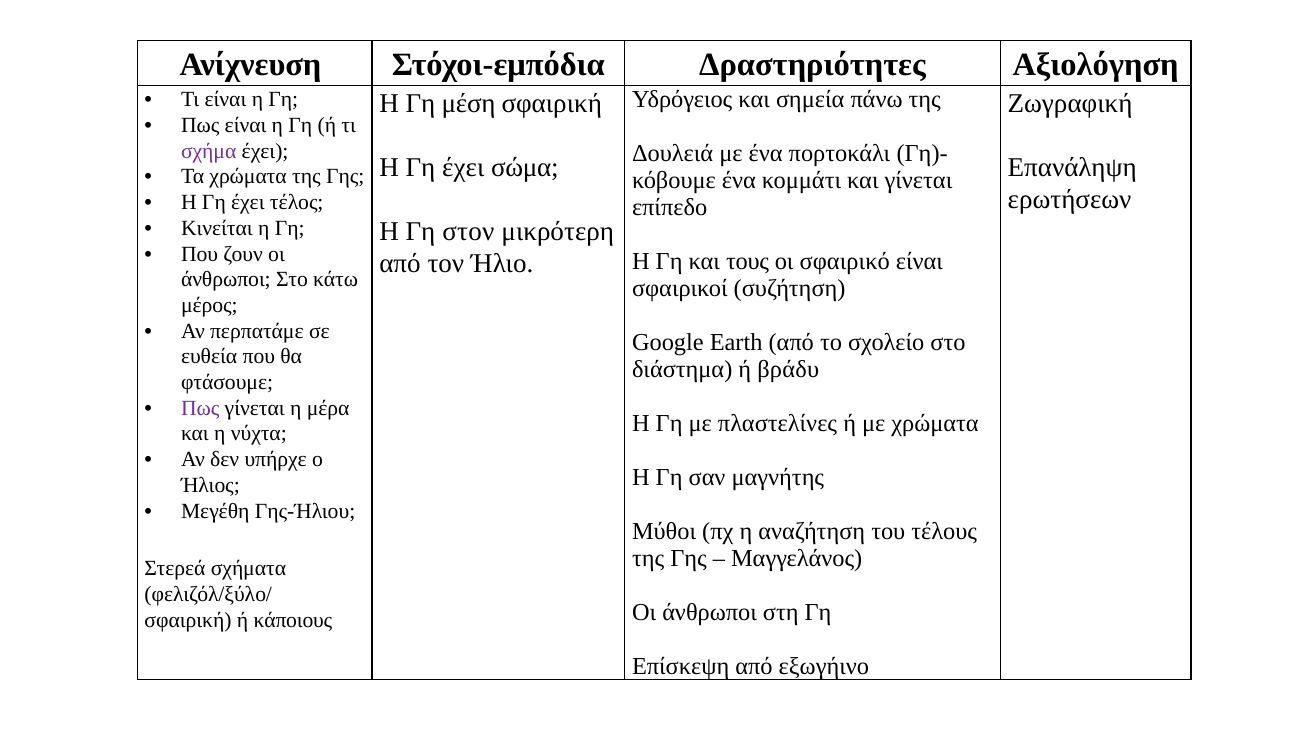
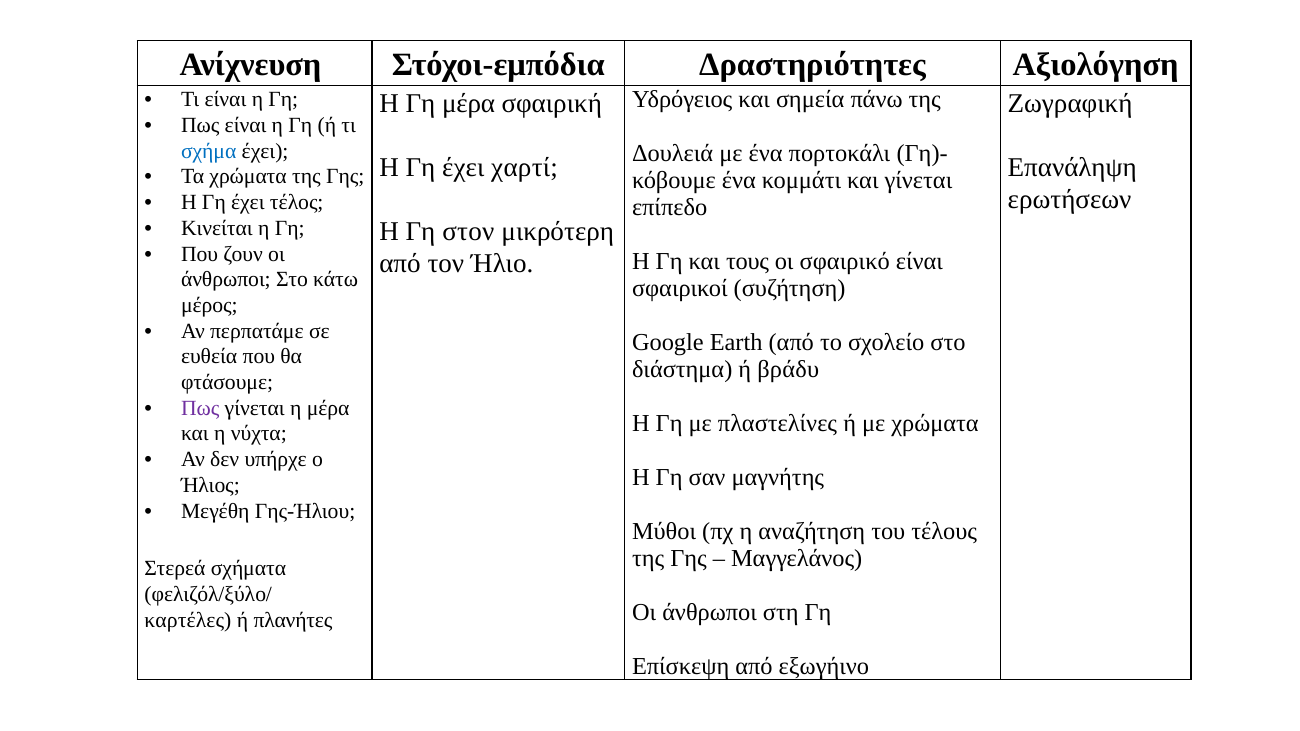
Γη μέση: μέση -> μέρα
σχήμα colour: purple -> blue
σώμα: σώμα -> χαρτί
σφαιρική at (188, 620): σφαιρική -> καρτέλες
κάποιους: κάποιους -> πλανήτες
